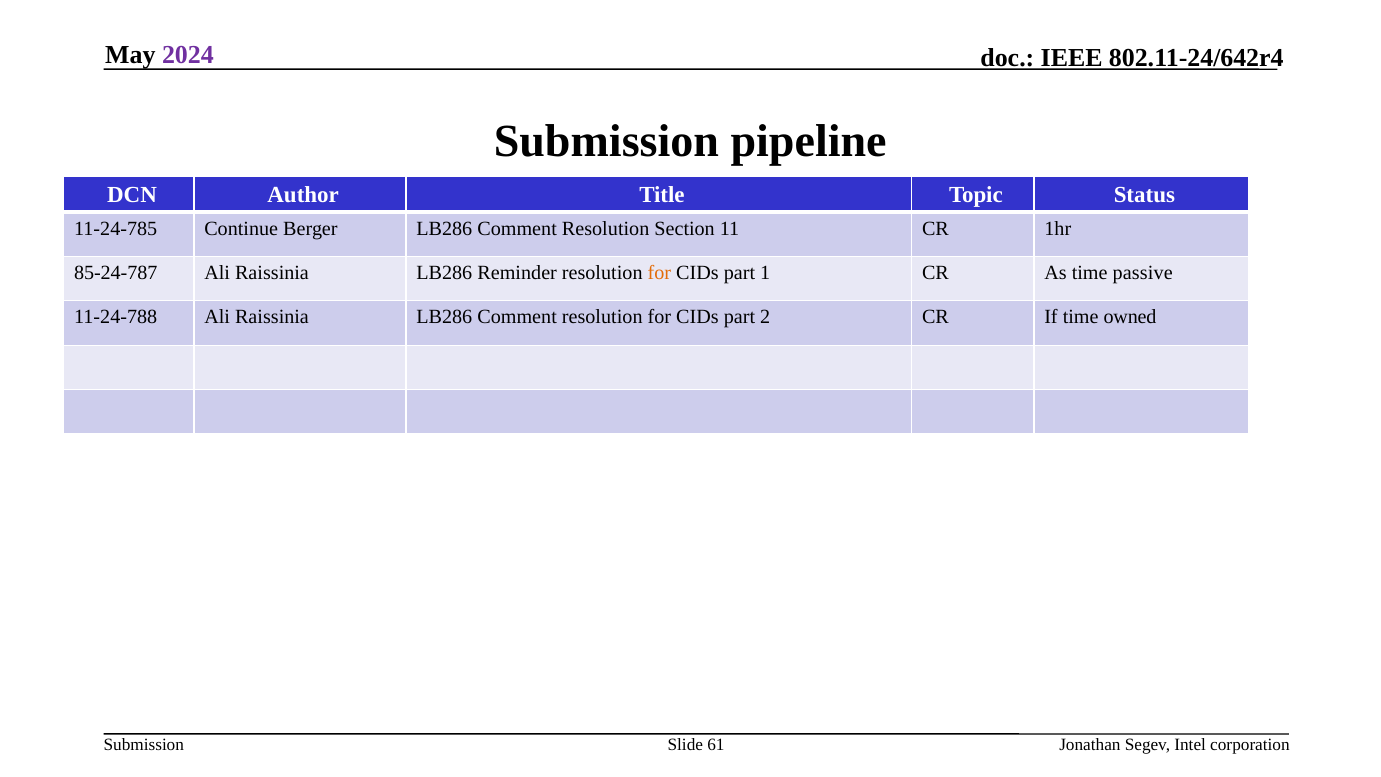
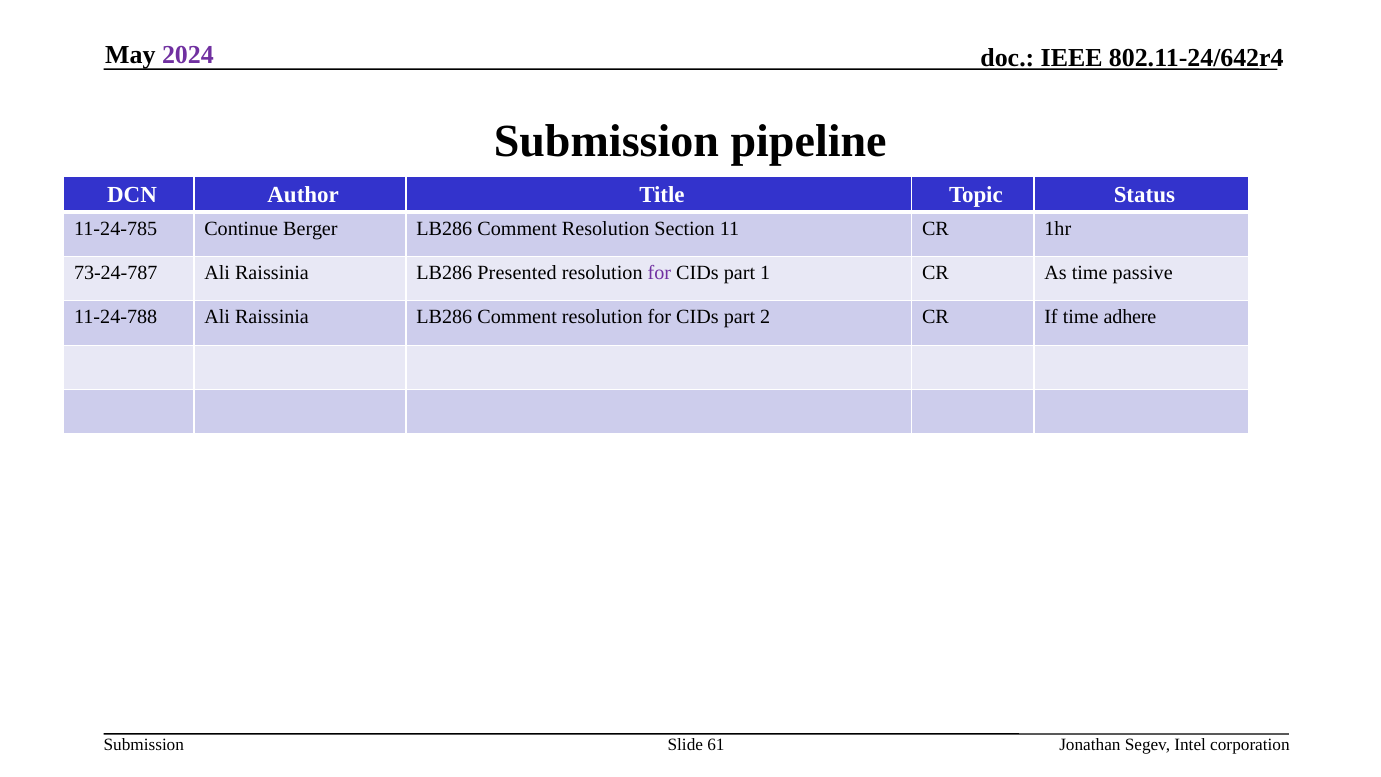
85-24-787: 85-24-787 -> 73-24-787
Reminder: Reminder -> Presented
for at (659, 273) colour: orange -> purple
owned: owned -> adhere
